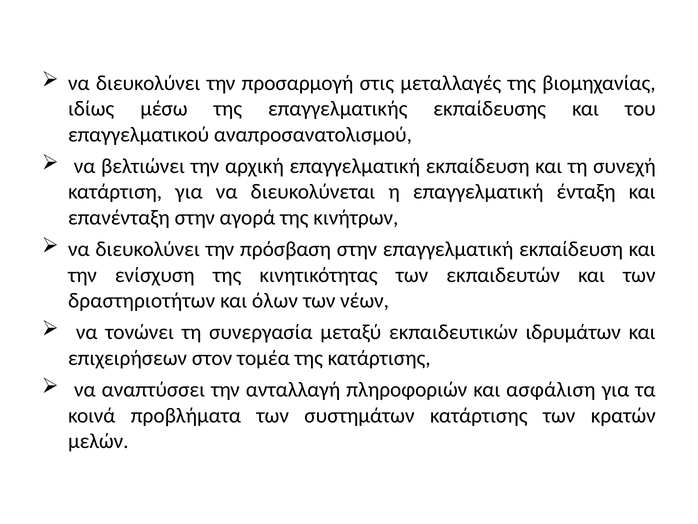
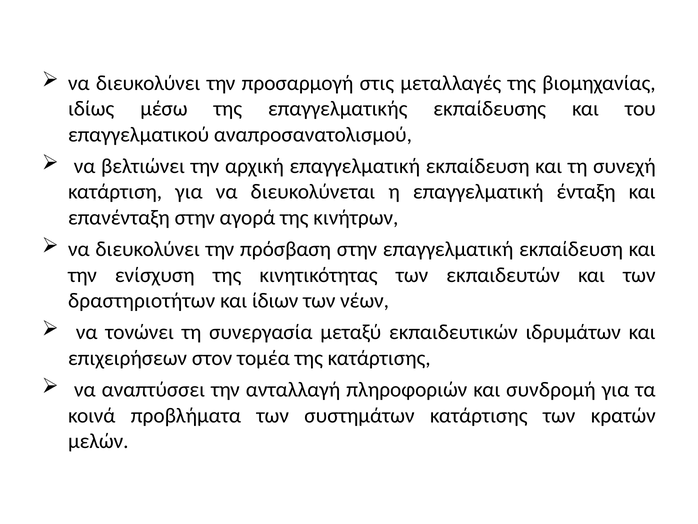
όλων: όλων -> ίδιων
ασφάλιση: ασφάλιση -> συνδρομή
